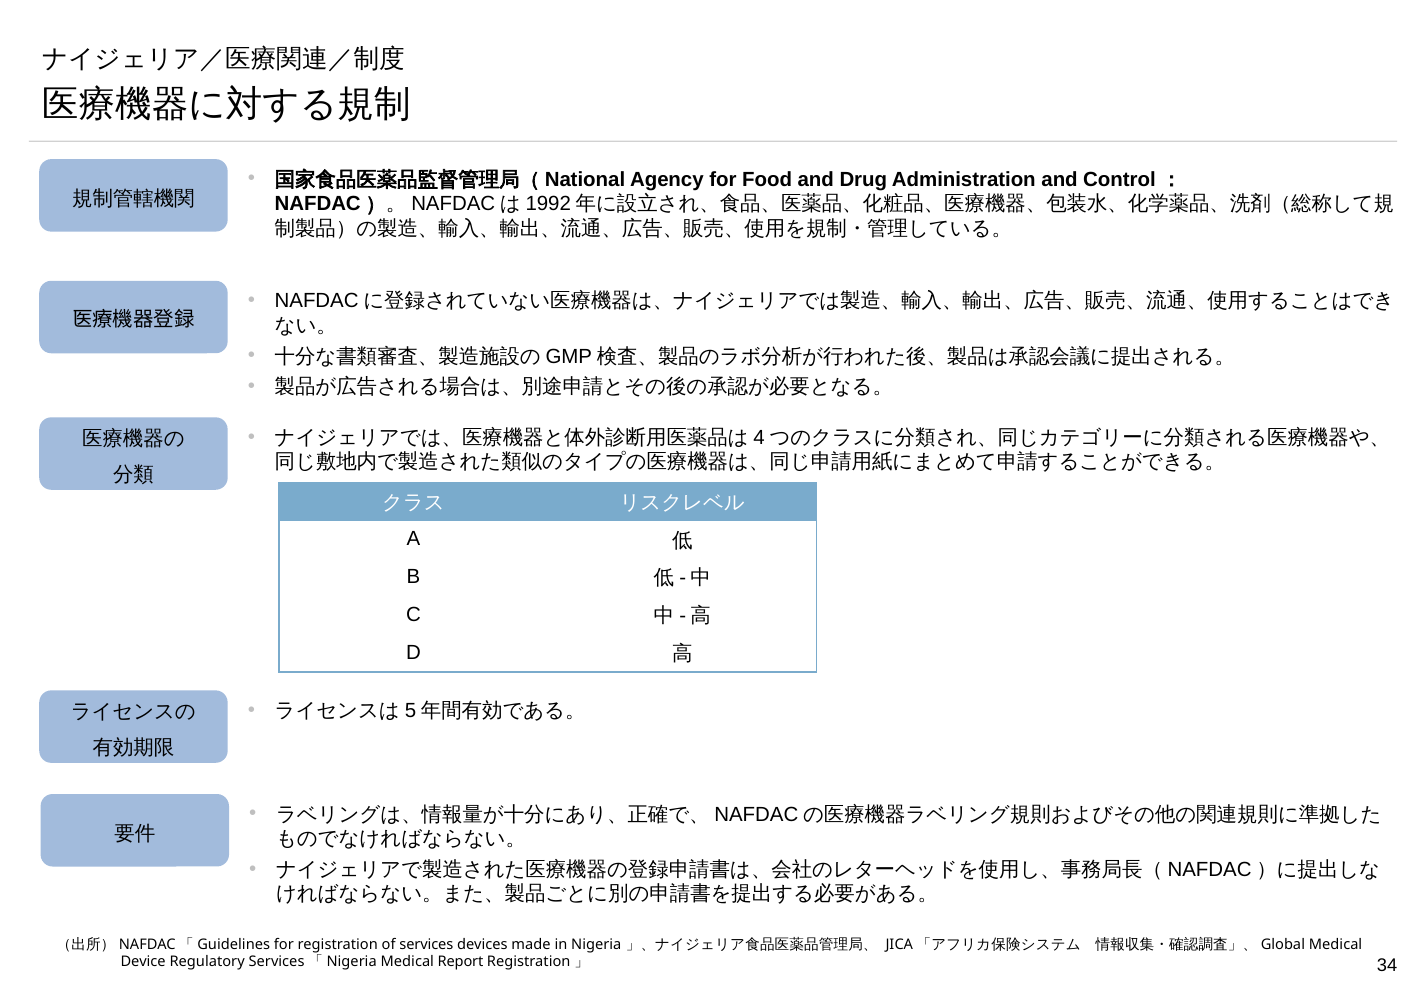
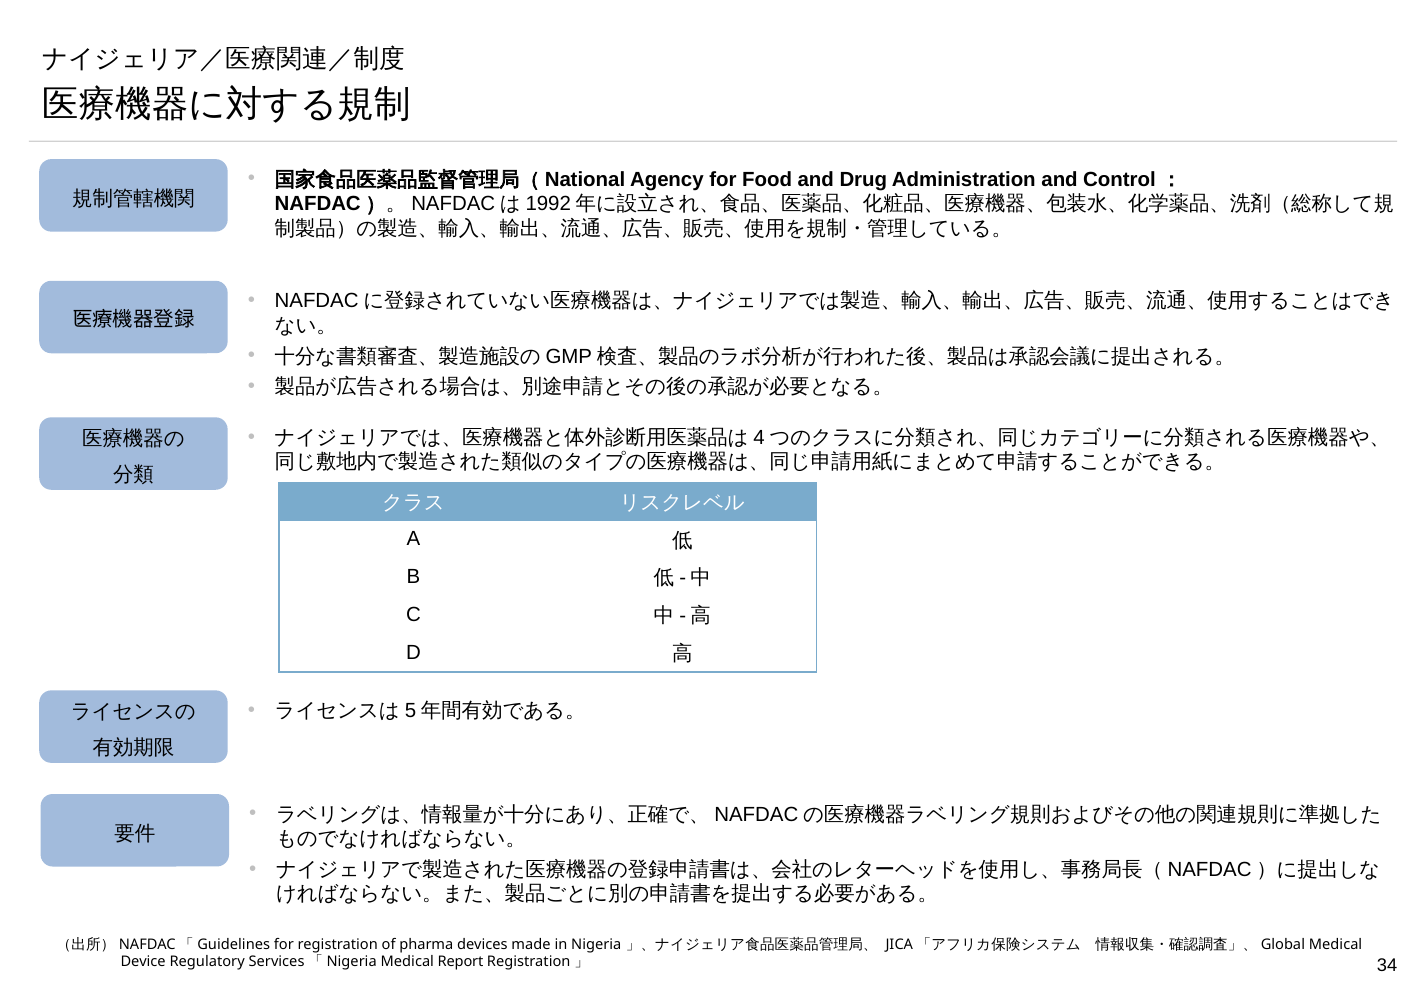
of services: services -> pharma
